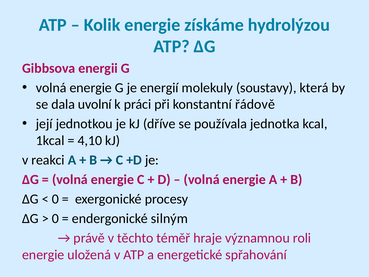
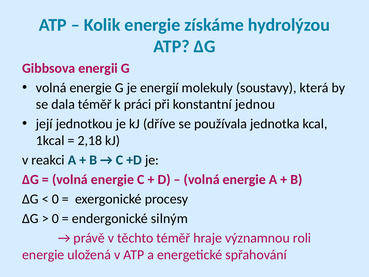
dala uvolní: uvolní -> téměř
řádově: řádově -> jednou
4,10: 4,10 -> 2,18
